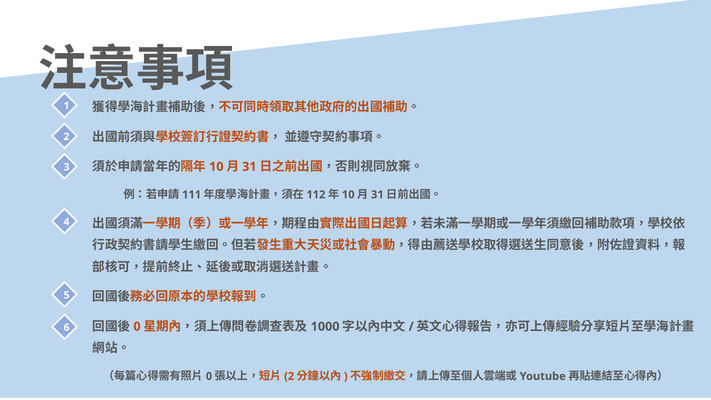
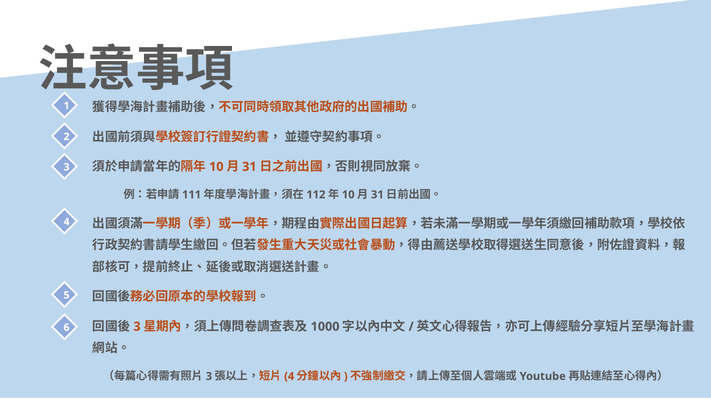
0 at (137, 326): 0 -> 3
0 at (209, 376): 0 -> 3
2 at (289, 376): 2 -> 4
